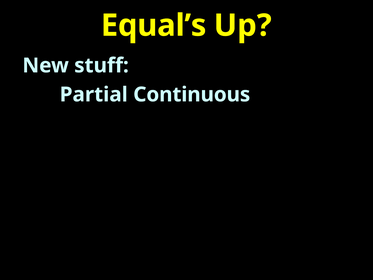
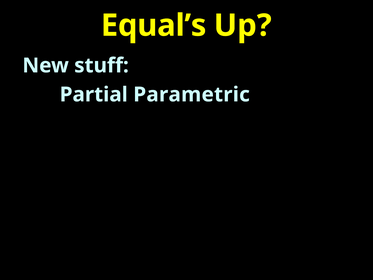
Continuous: Continuous -> Parametric
